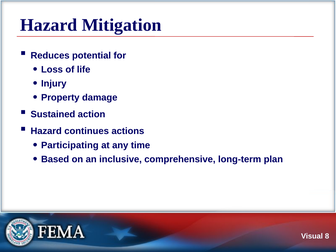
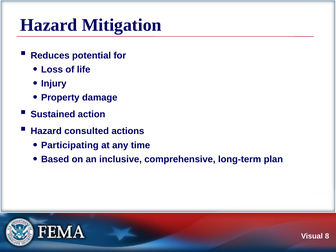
continues: continues -> consulted
